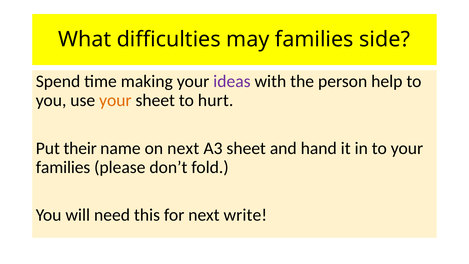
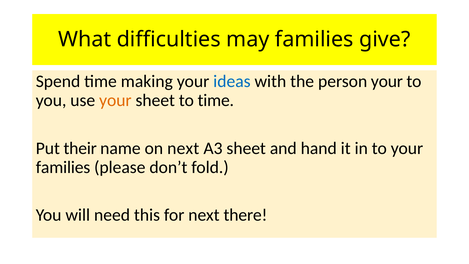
side: side -> give
ideas colour: purple -> blue
person help: help -> your
to hurt: hurt -> time
write: write -> there
